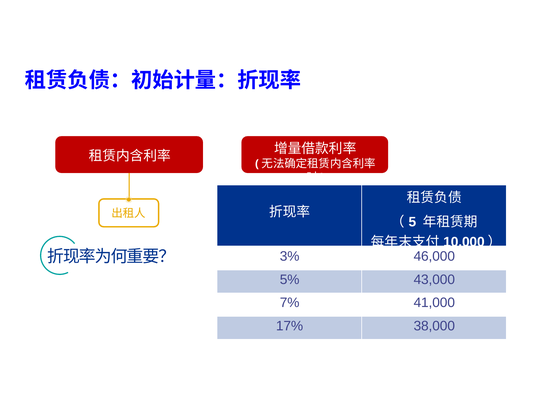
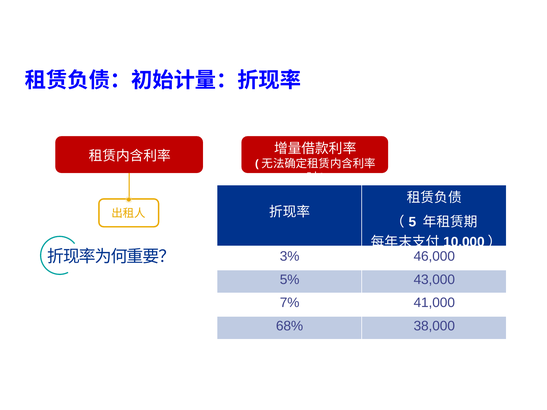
17%: 17% -> 68%
